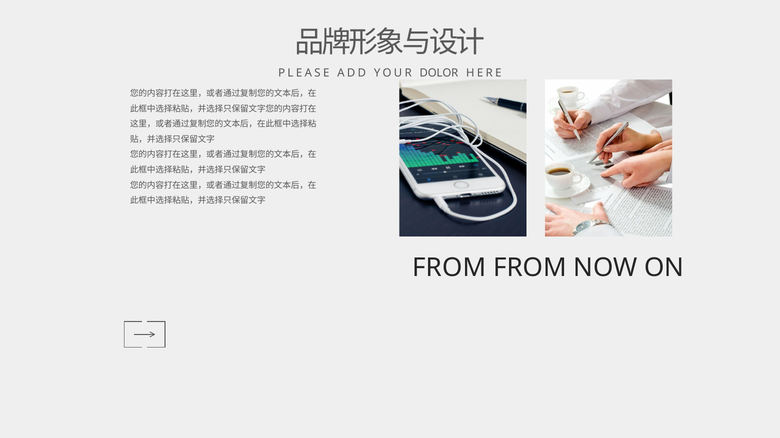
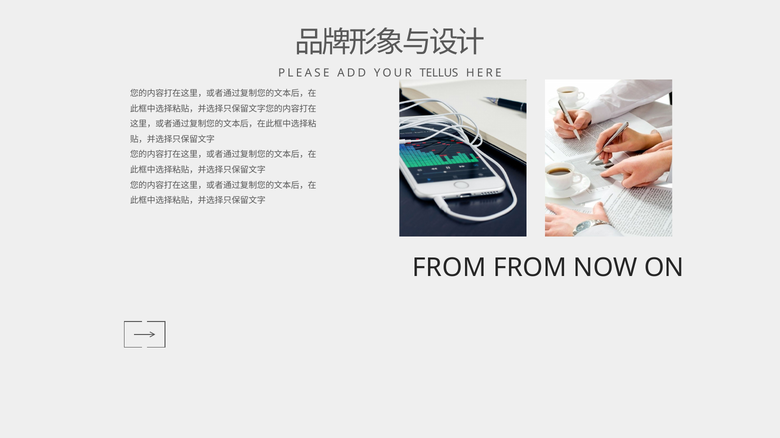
DOLOR: DOLOR -> TELLUS
